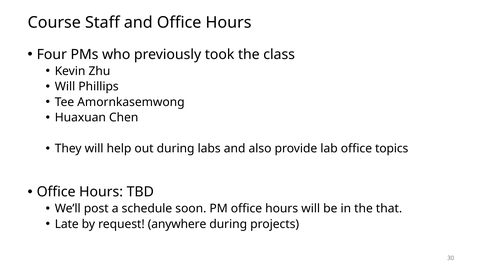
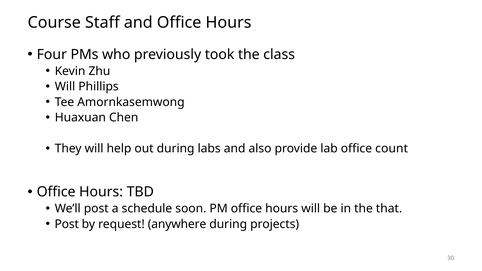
topics: topics -> count
Late at (67, 224): Late -> Post
